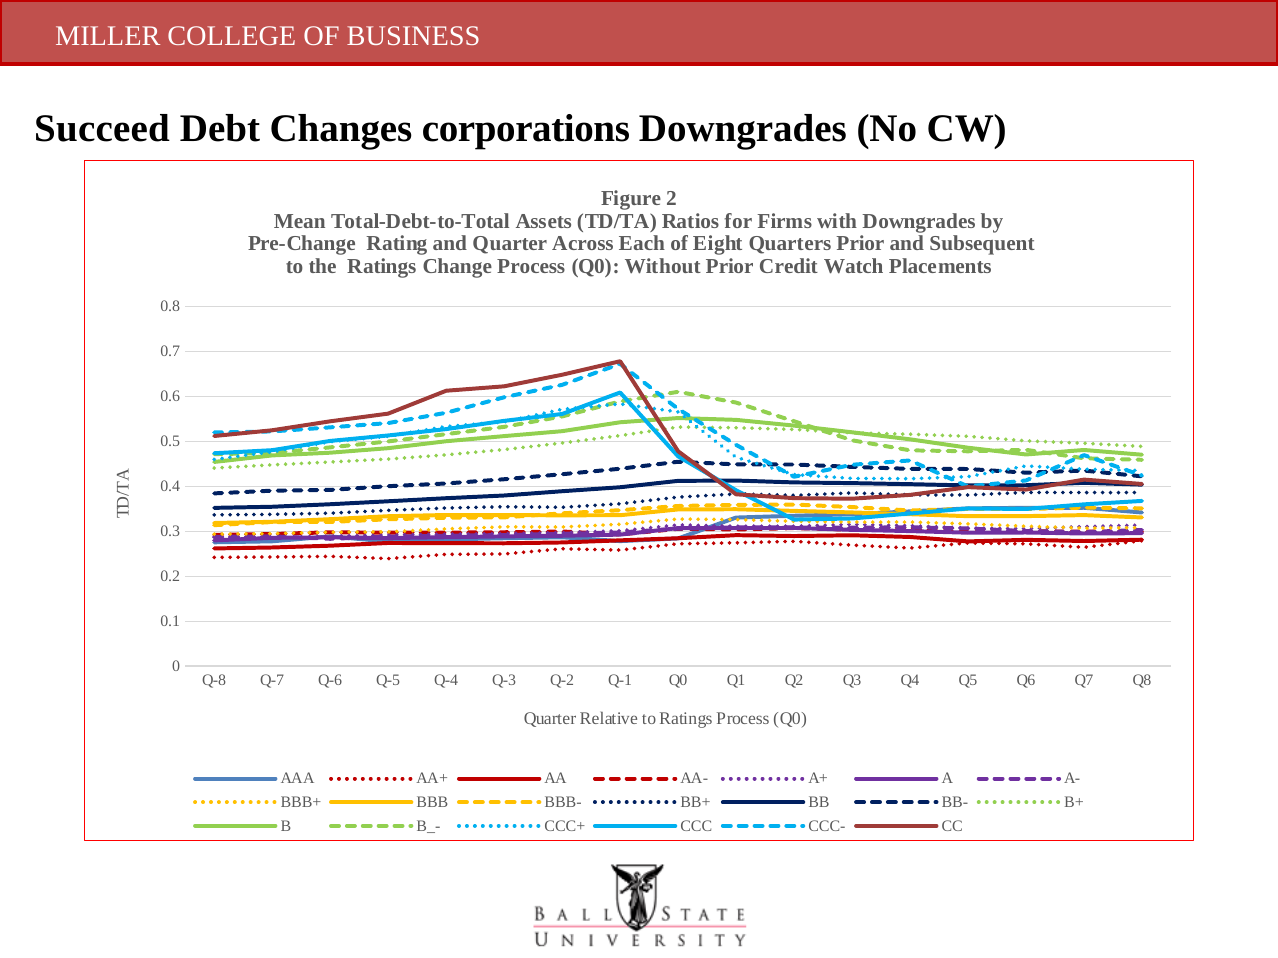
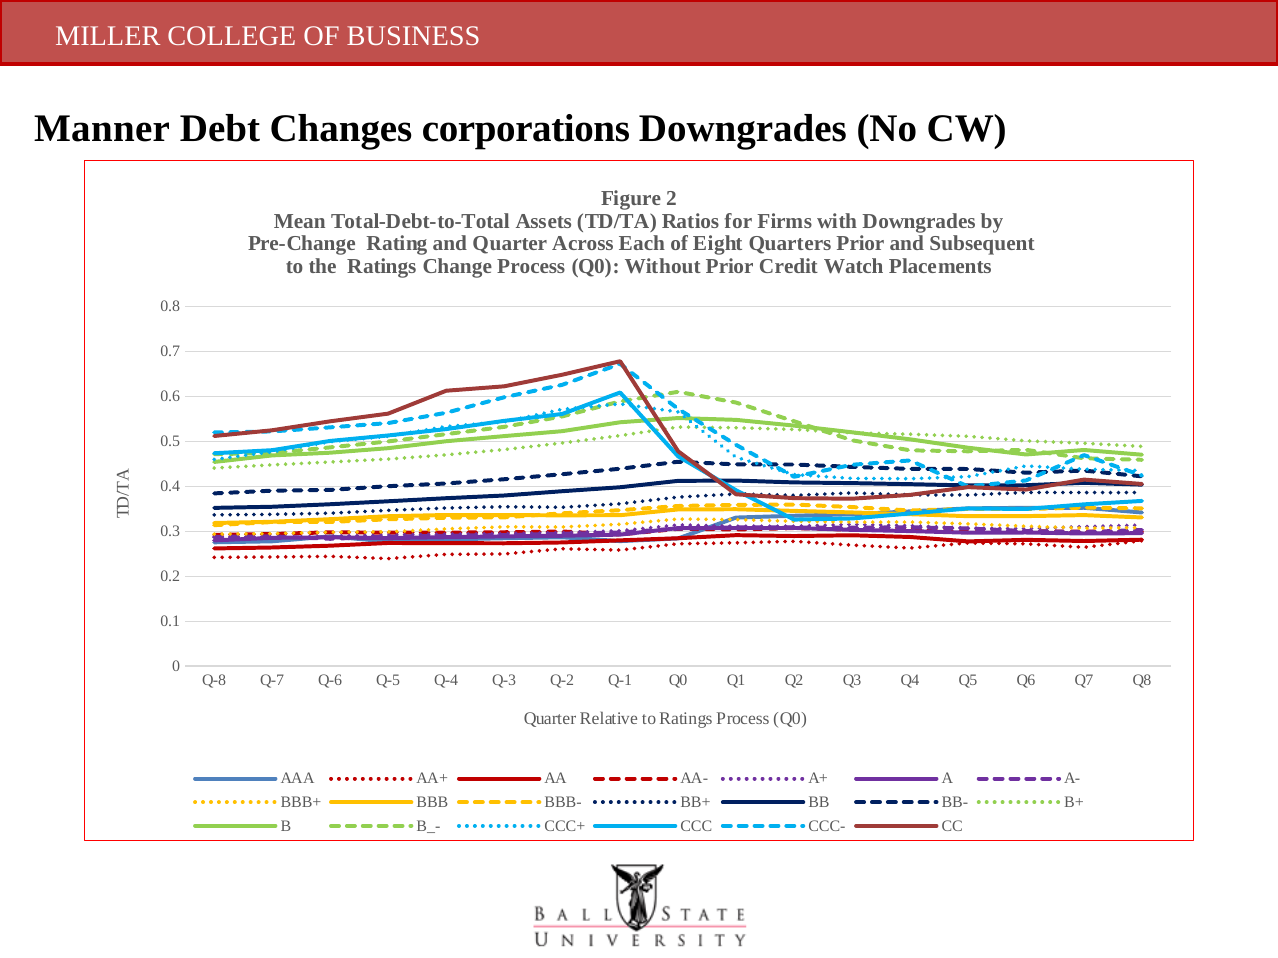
Succeed: Succeed -> Manner
